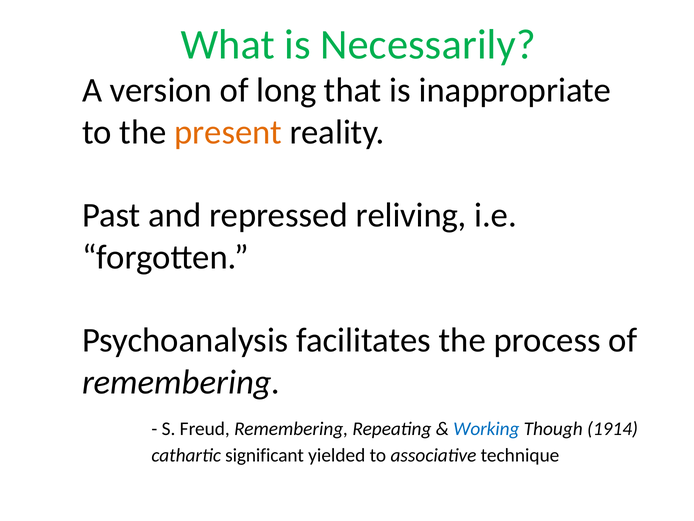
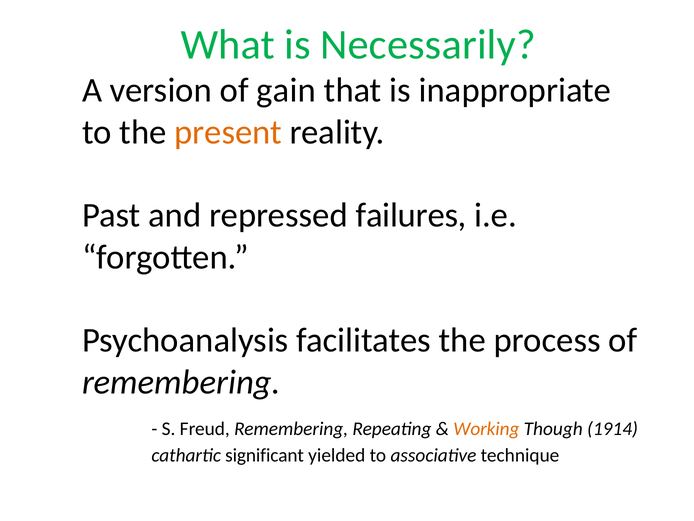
long: long -> gain
reliving: reliving -> failures
Working colour: blue -> orange
